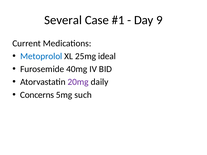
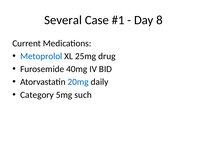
9: 9 -> 8
ideal: ideal -> drug
20mg colour: purple -> blue
Concerns: Concerns -> Category
